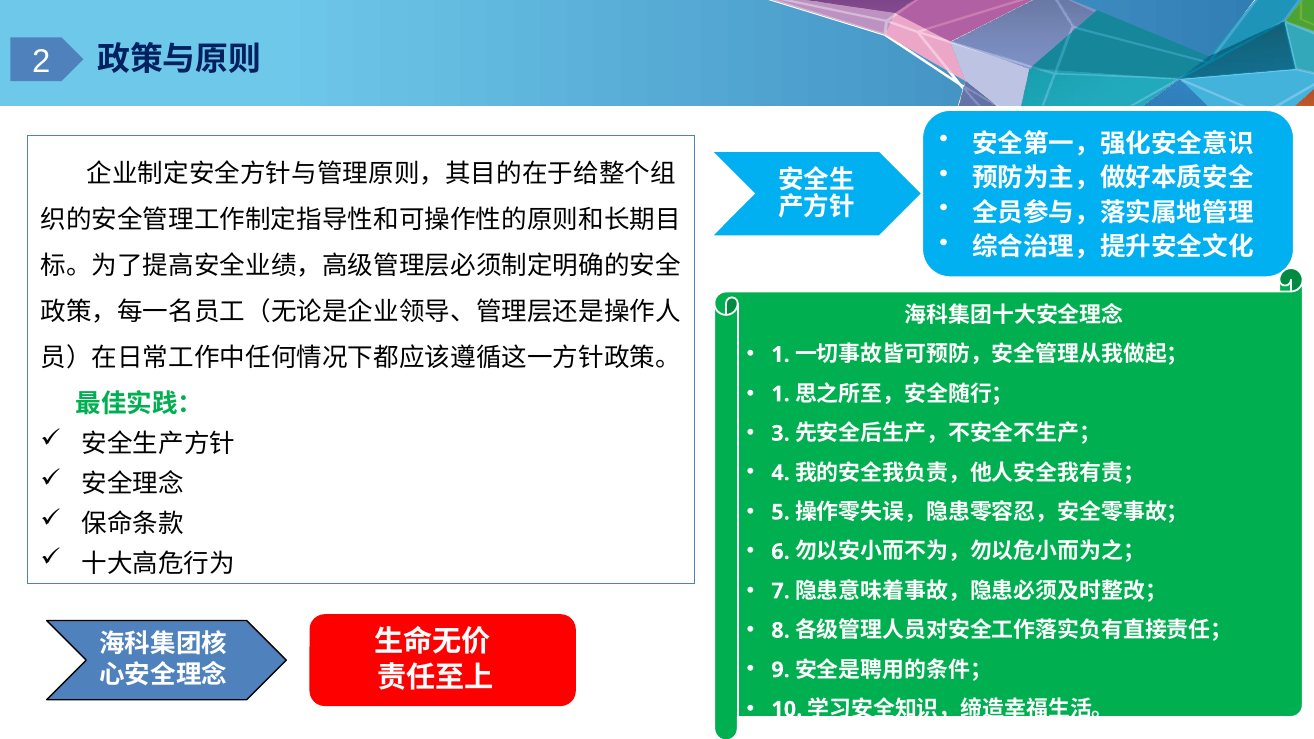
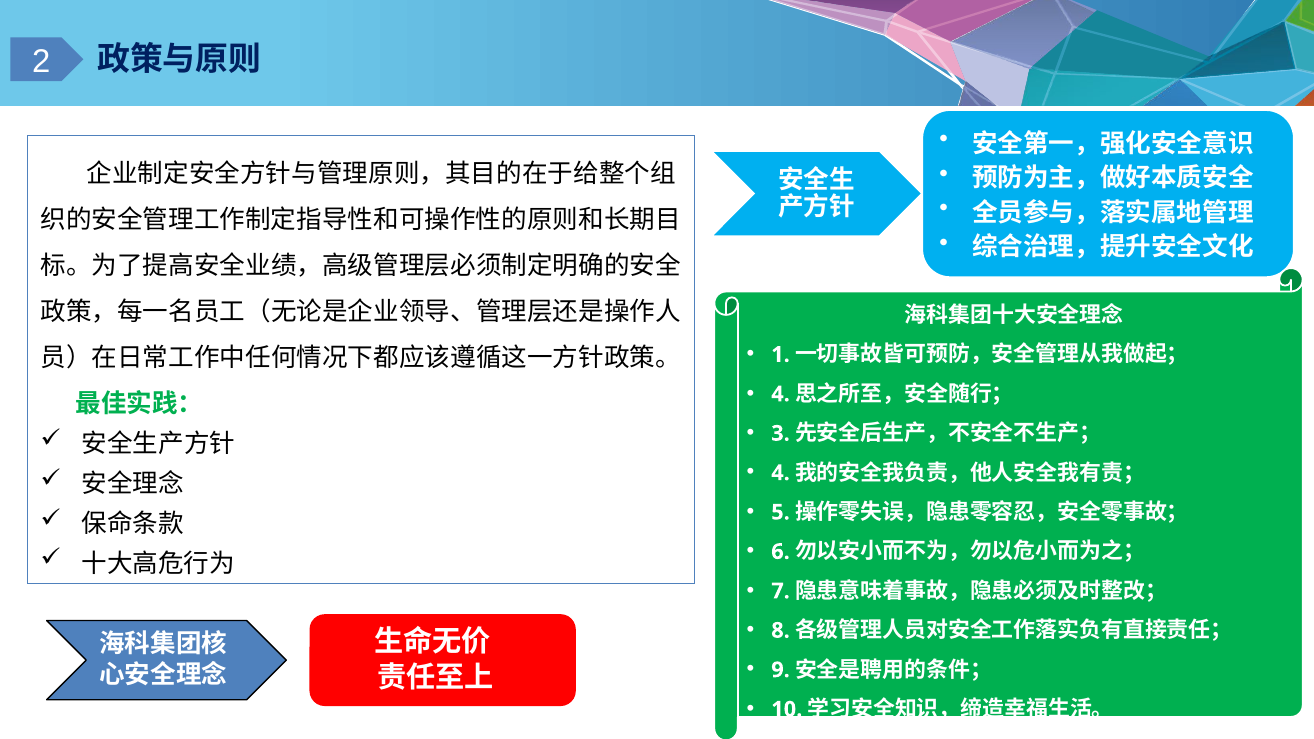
1 at (781, 394): 1 -> 4
